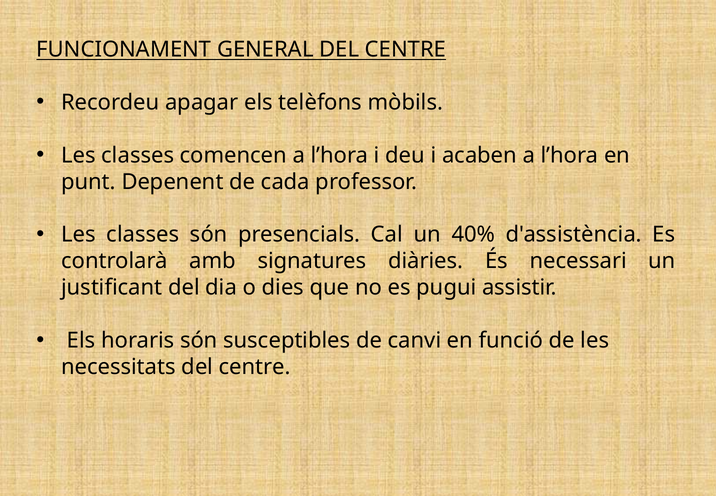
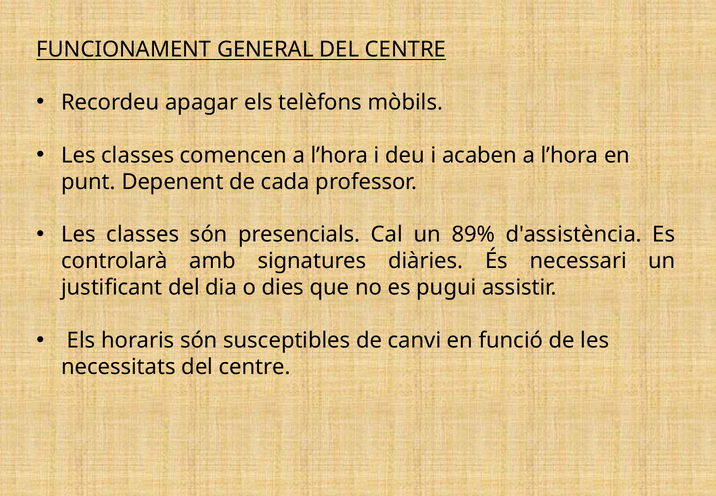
40%: 40% -> 89%
